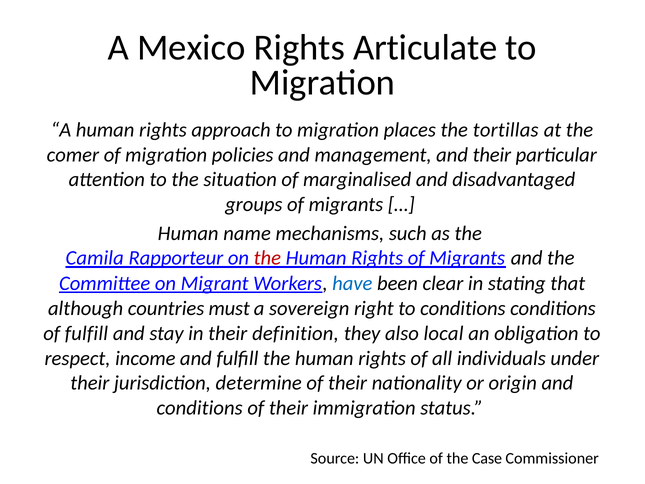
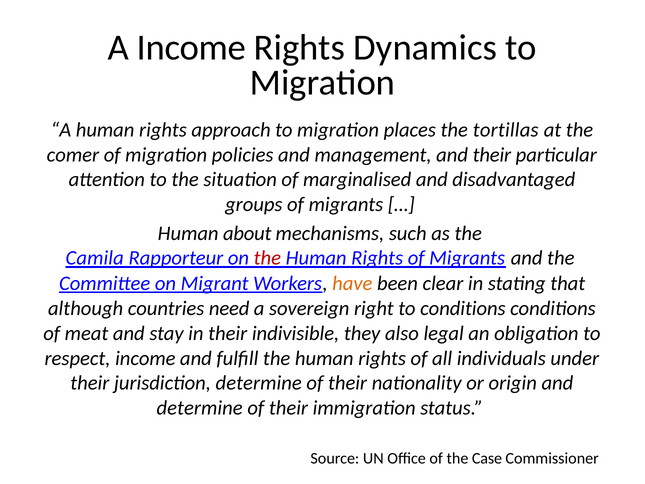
A Mexico: Mexico -> Income
Articulate: Articulate -> Dynamics
name: name -> about
have colour: blue -> orange
must: must -> need
of fulfill: fulfill -> meat
definition: definition -> indivisible
local: local -> legal
conditions at (200, 408): conditions -> determine
